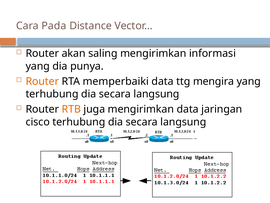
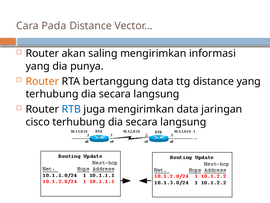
memperbaiki: memperbaiki -> bertanggung
ttg mengira: mengira -> distance
RTB colour: orange -> blue
